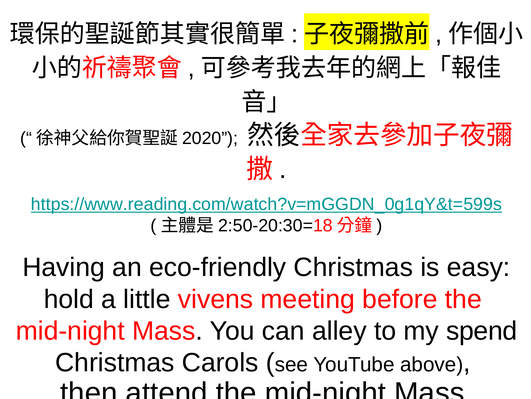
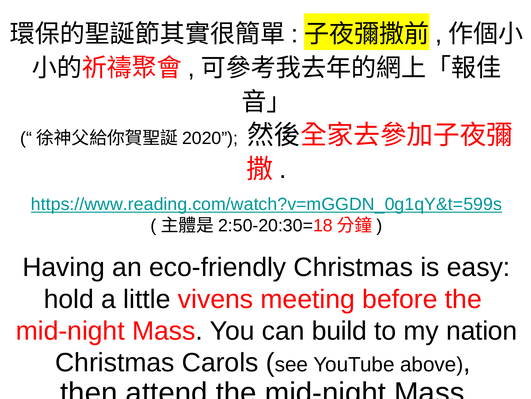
alley: alley -> build
spend: spend -> nation
